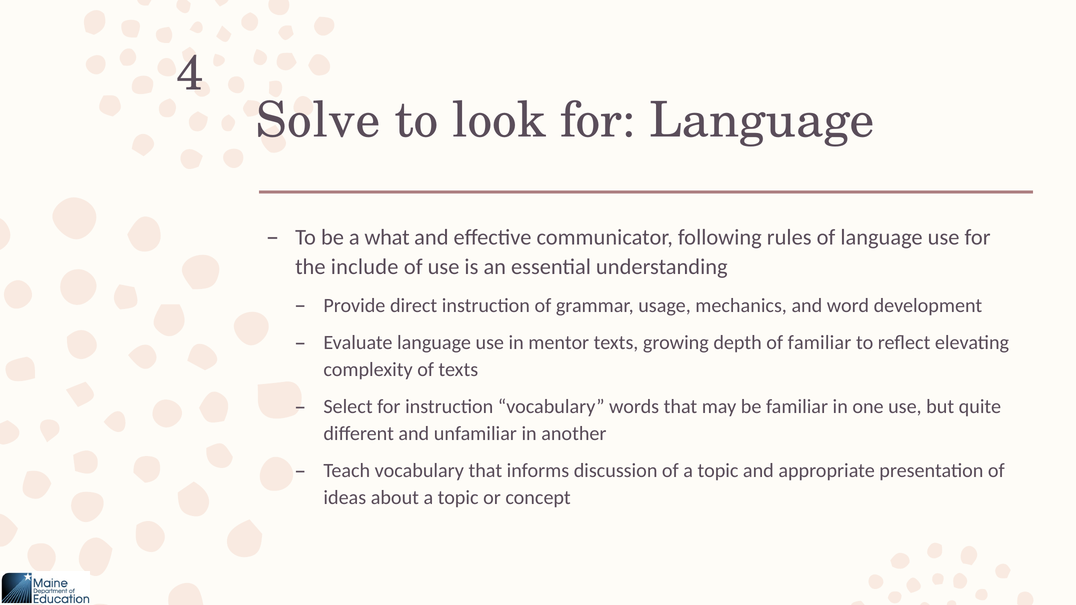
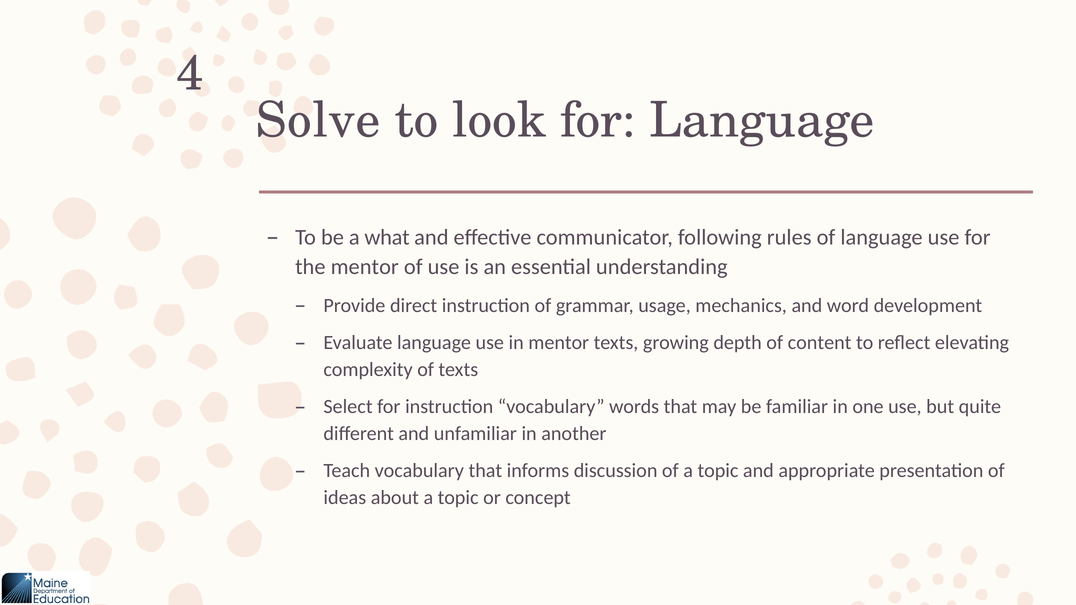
the include: include -> mentor
of familiar: familiar -> content
